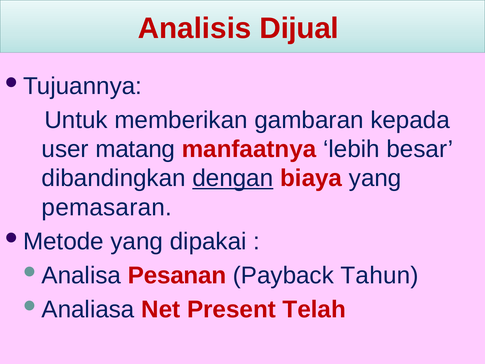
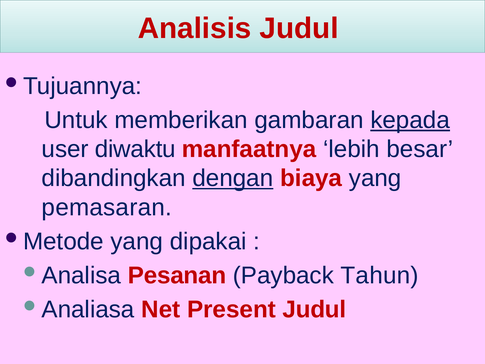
Analisis Dijual: Dijual -> Judul
kepada underline: none -> present
matang: matang -> diwaktu
Present Telah: Telah -> Judul
